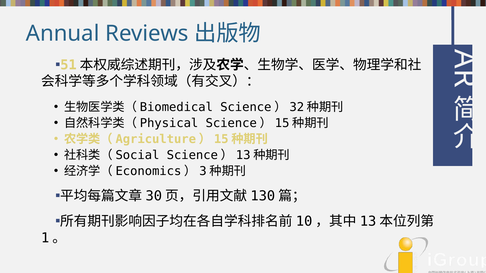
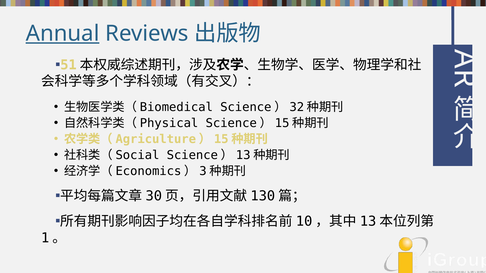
Annual underline: none -> present
